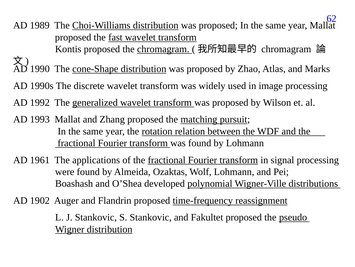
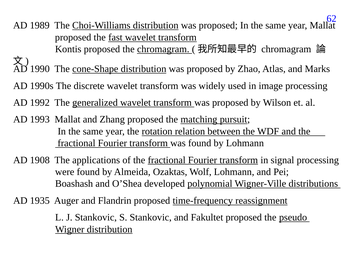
1961: 1961 -> 1908
1902: 1902 -> 1935
